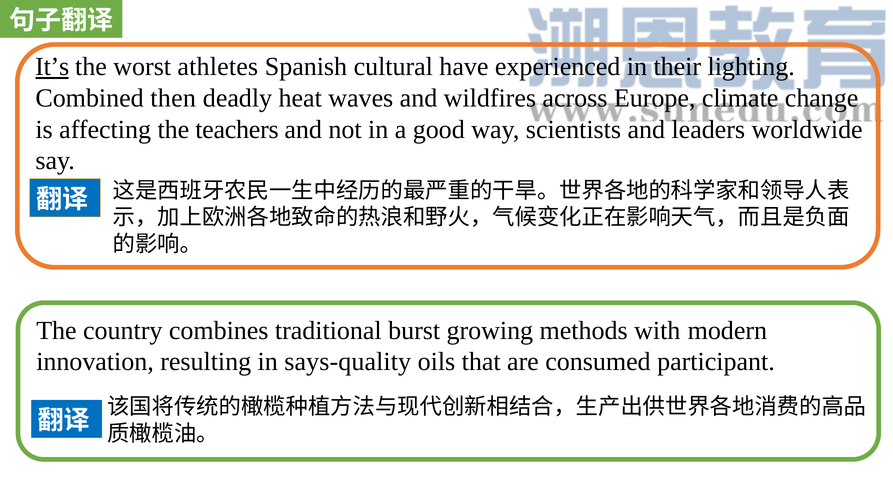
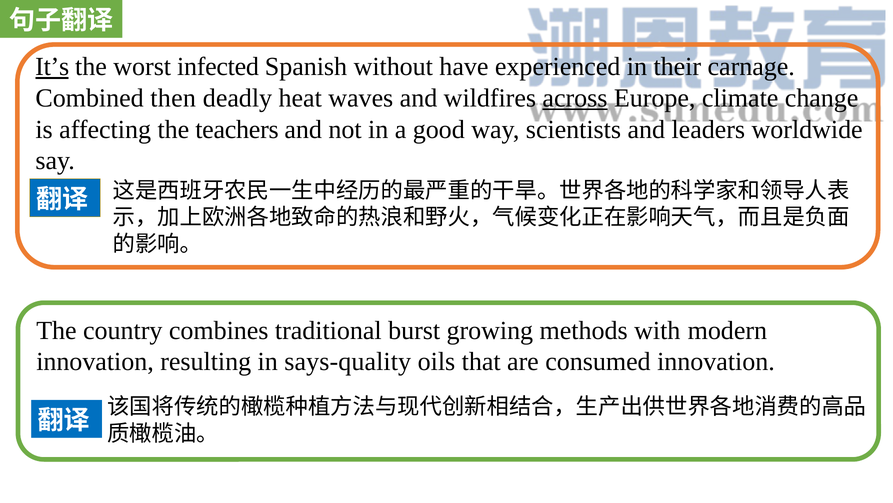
athletes: athletes -> infected
cultural: cultural -> without
lighting: lighting -> carnage
across underline: none -> present
consumed participant: participant -> innovation
